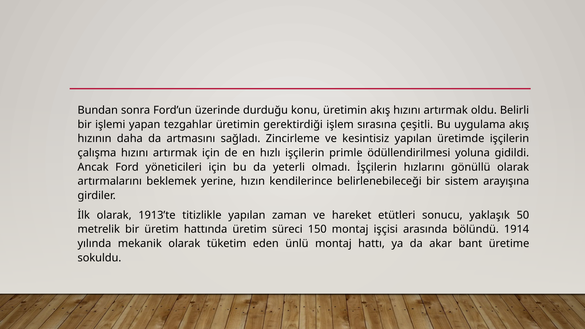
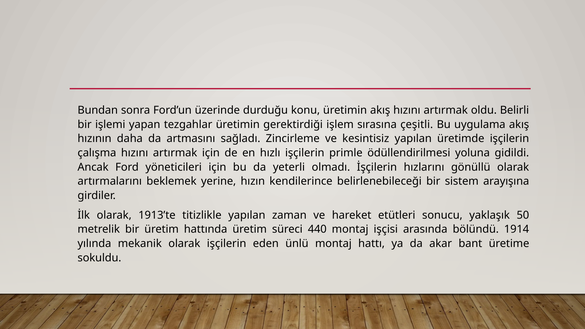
150: 150 -> 440
olarak tüketim: tüketim -> işçilerin
